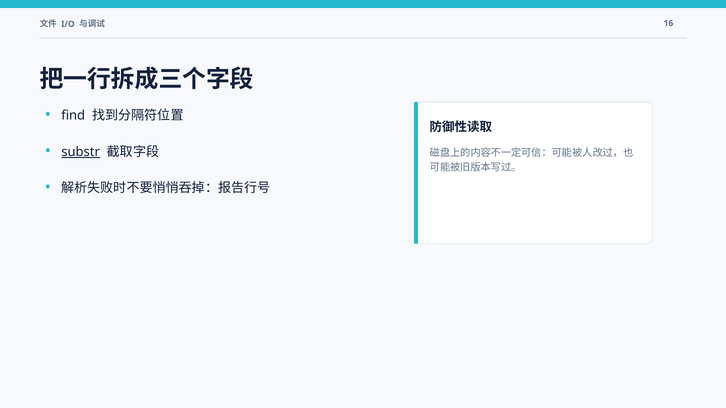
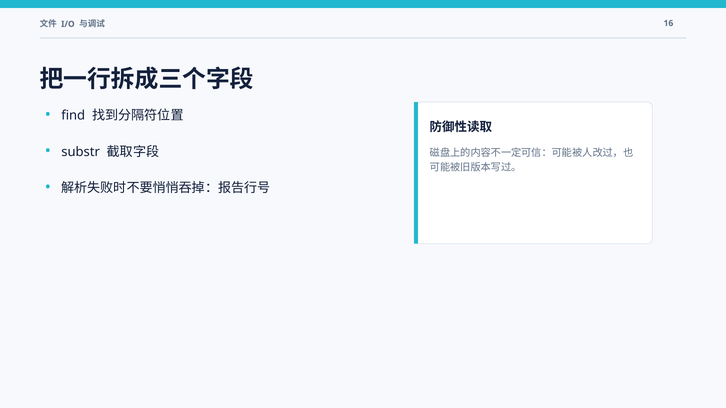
substr underline: present -> none
